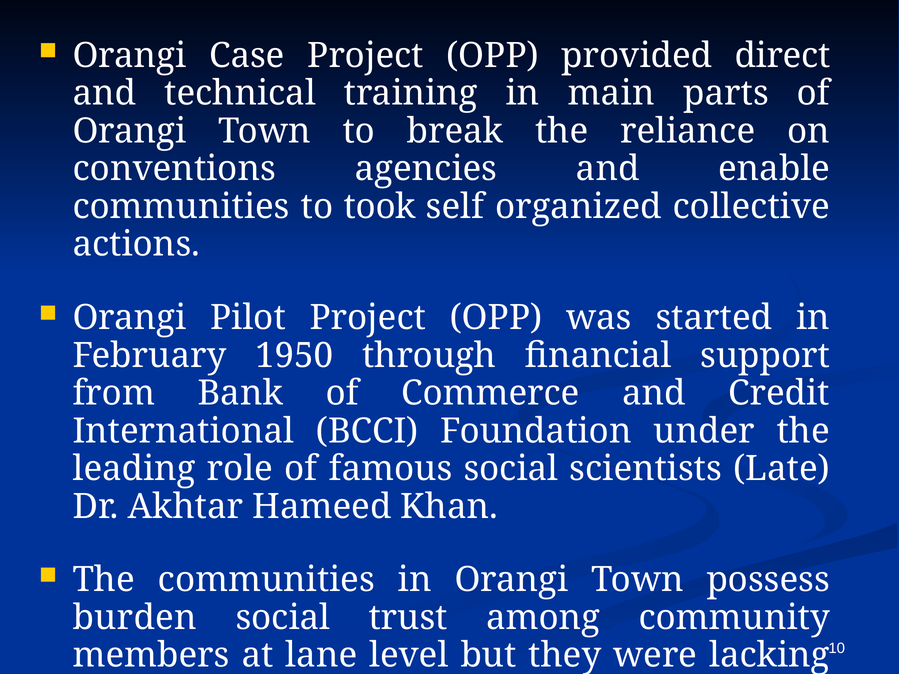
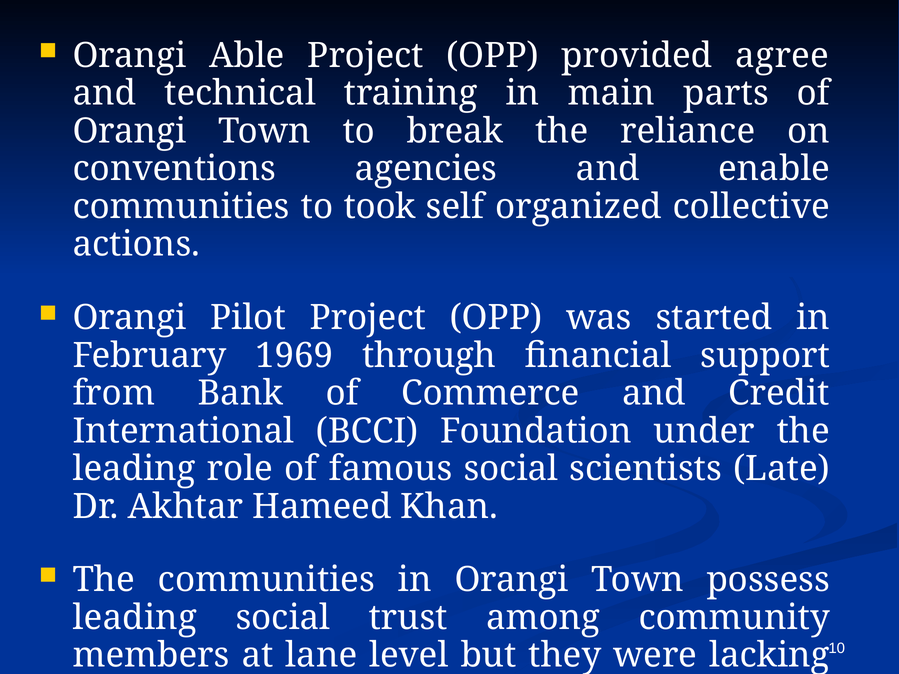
Case: Case -> Able
direct: direct -> agree
1950: 1950 -> 1969
burden at (135, 618): burden -> leading
